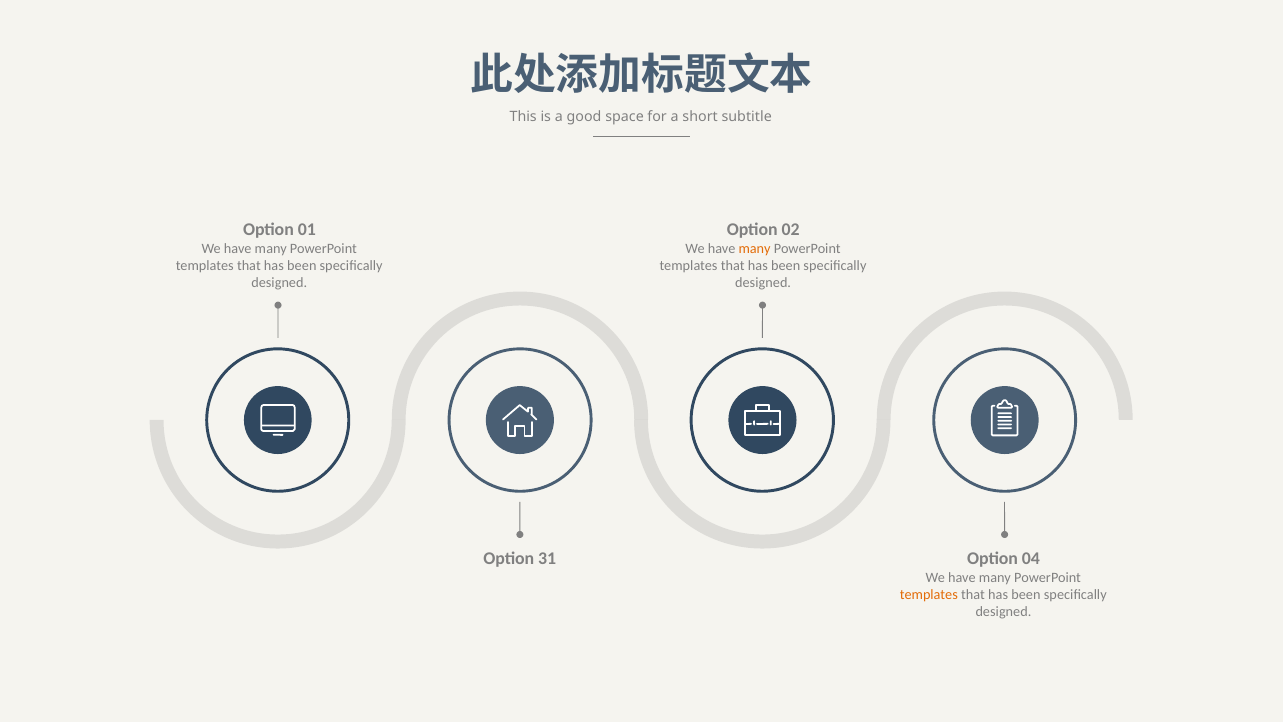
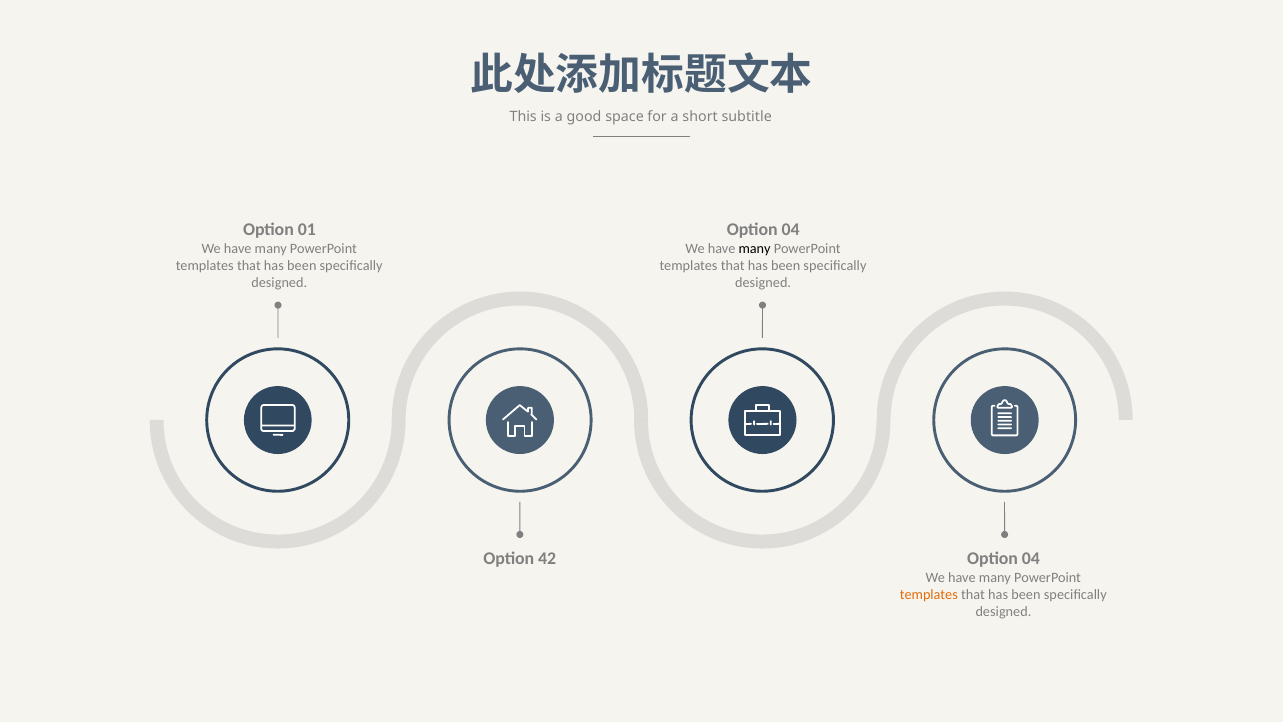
02 at (791, 230): 02 -> 04
many at (755, 249) colour: orange -> black
31: 31 -> 42
